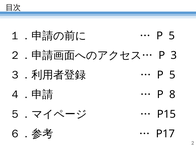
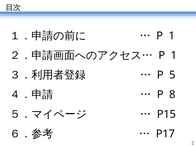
5 at (172, 36): 5 -> 1
3 at (174, 55): 3 -> 1
